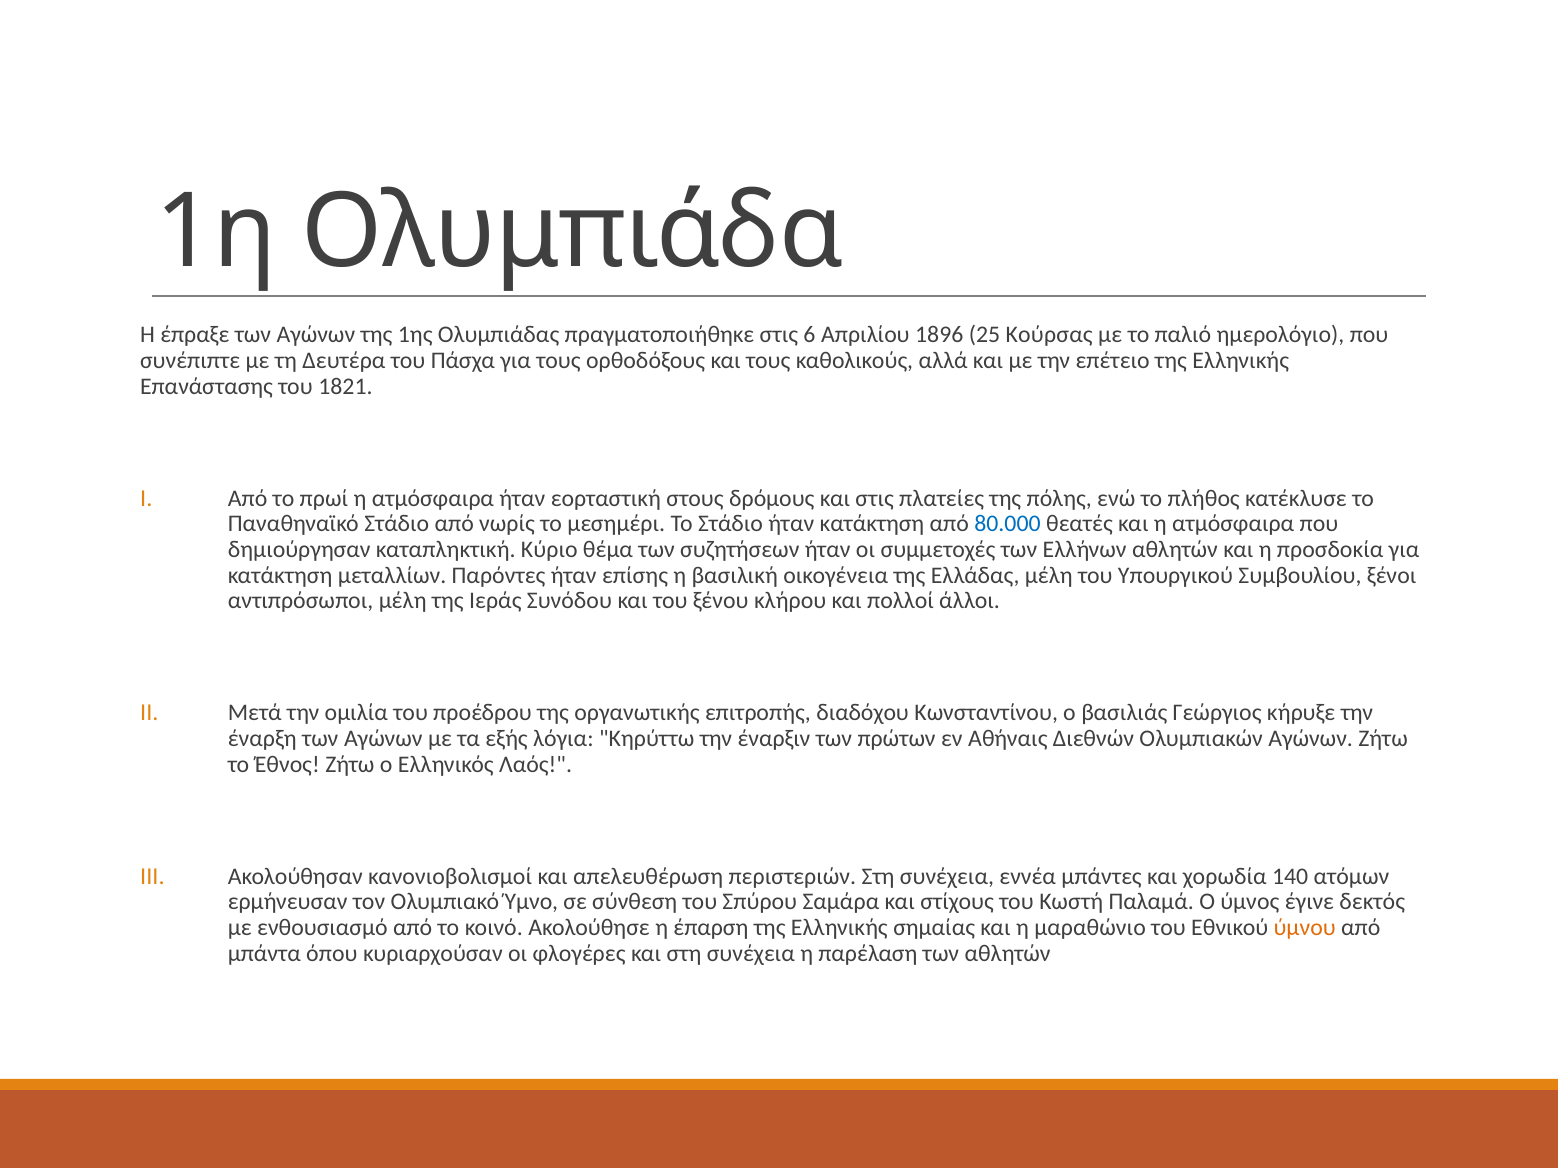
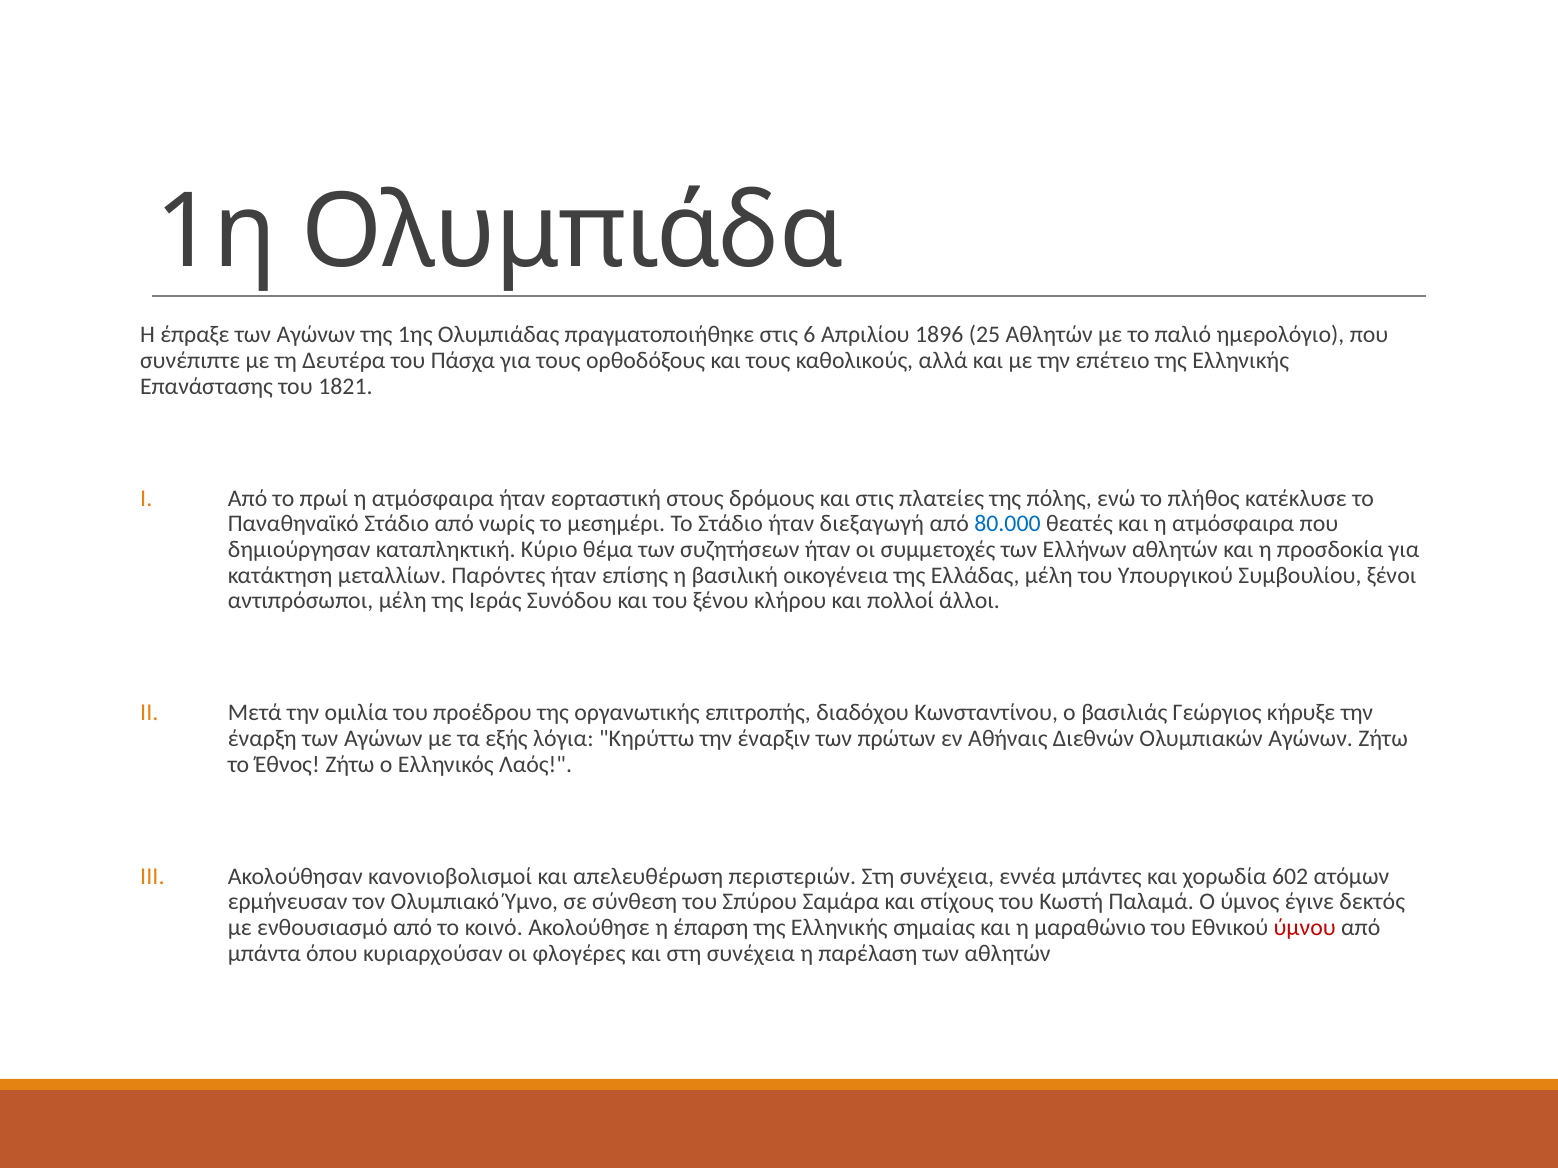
25 Κούρσας: Κούρσας -> Αθλητών
ήταν κατάκτηση: κατάκτηση -> διεξαγωγή
140: 140 -> 602
ύμνου colour: orange -> red
